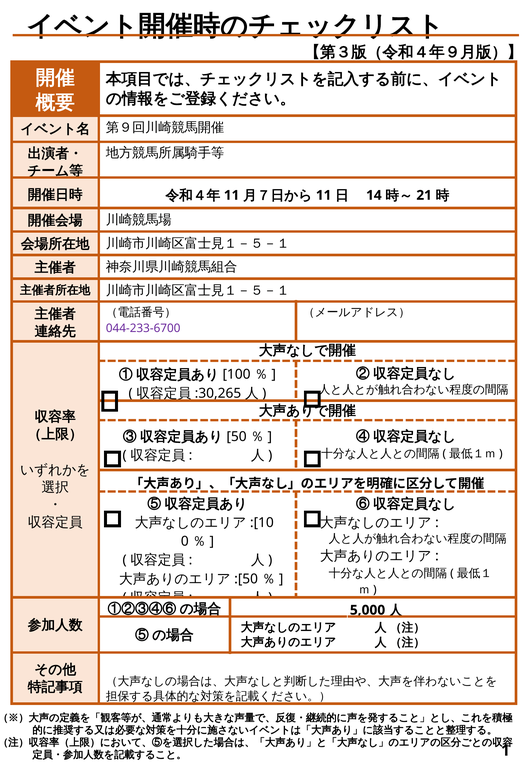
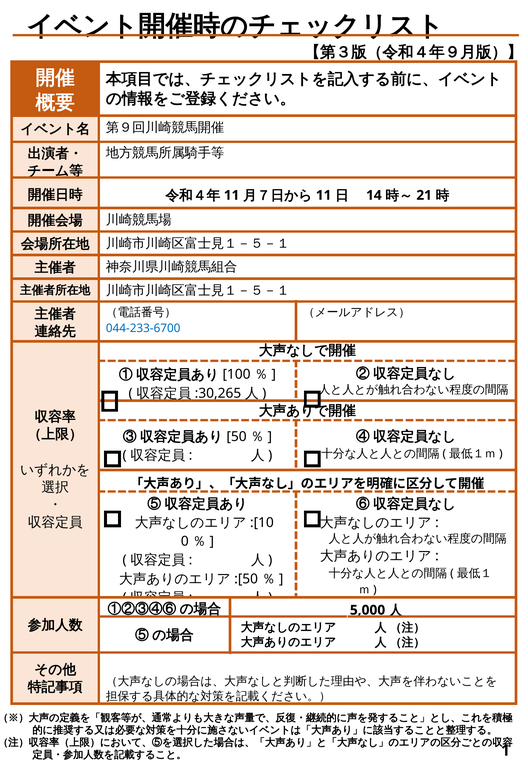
044-233-6700 colour: purple -> blue
